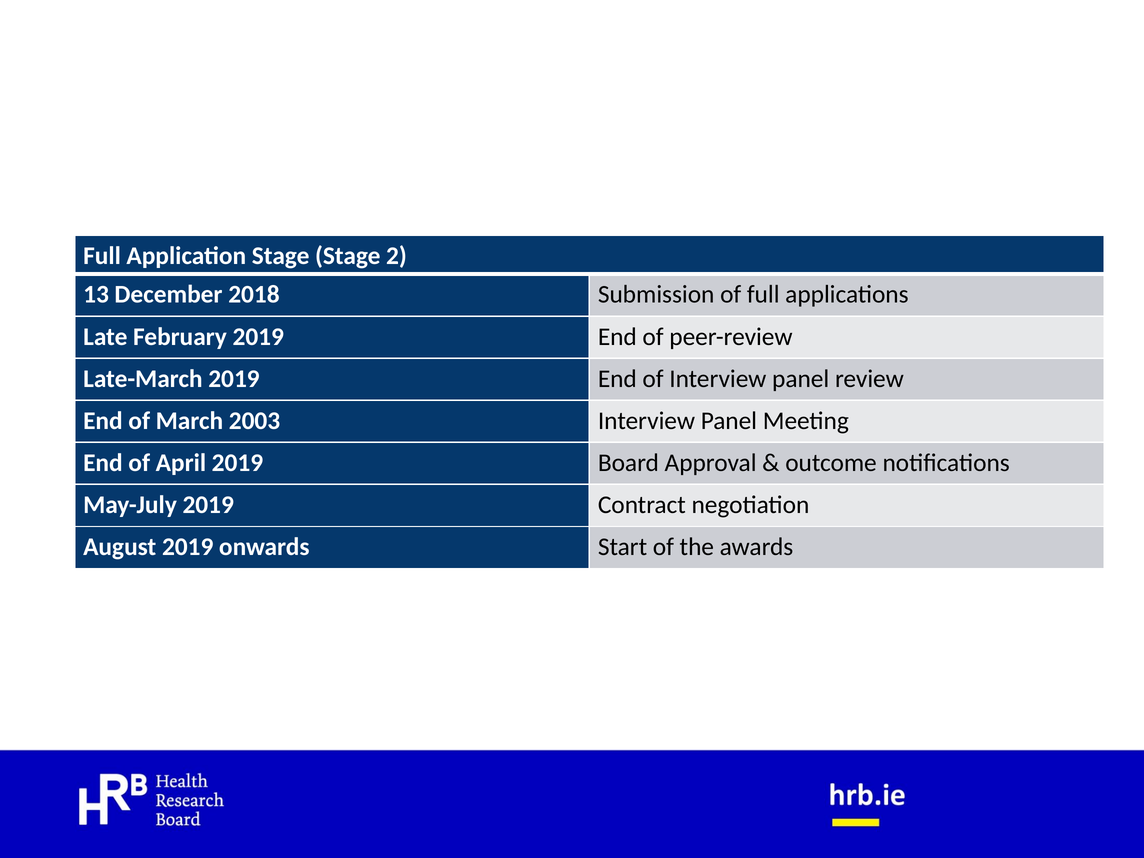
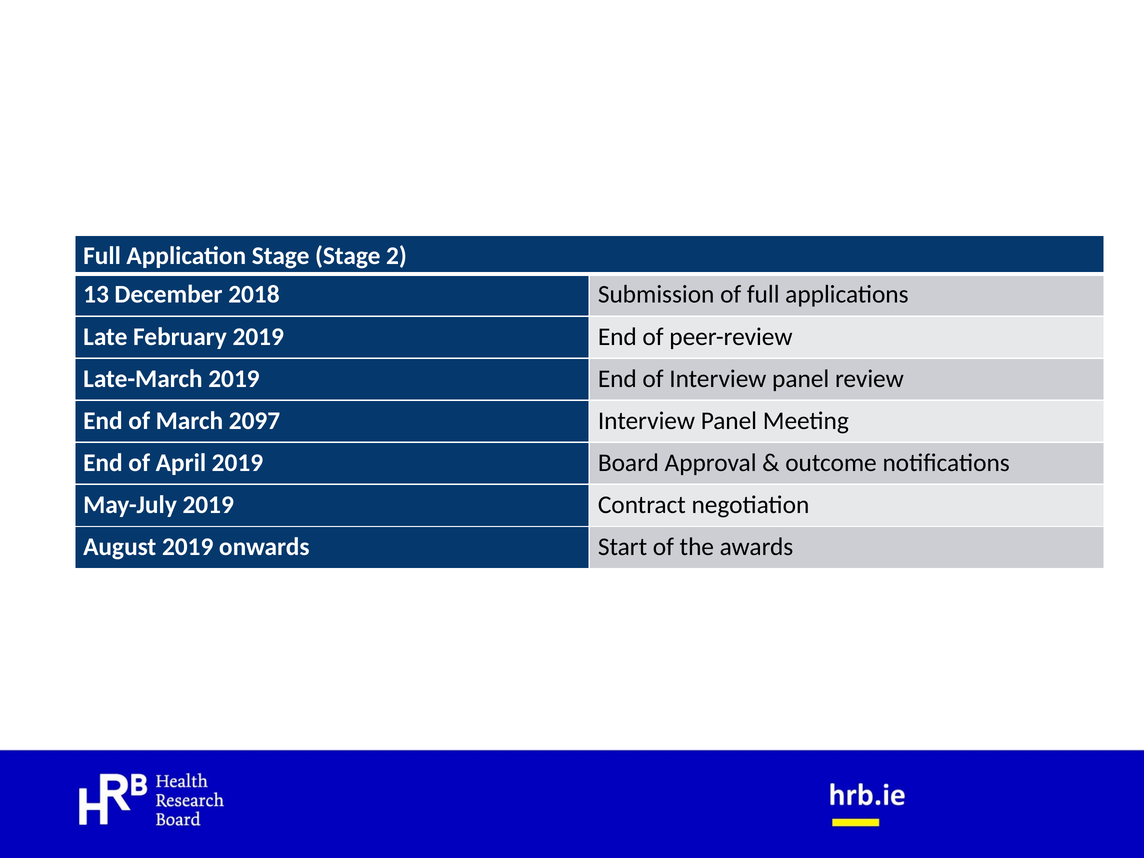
2003: 2003 -> 2097
